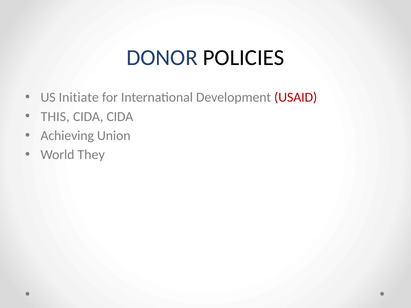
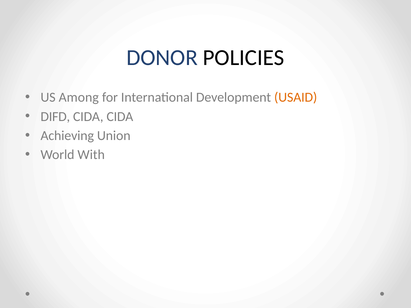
Initiate: Initiate -> Among
USAID colour: red -> orange
THIS: THIS -> DIFD
They: They -> With
